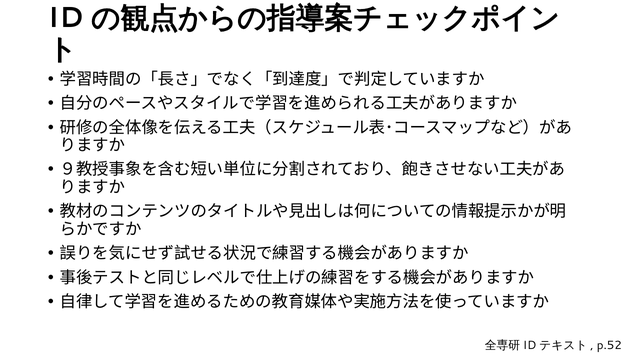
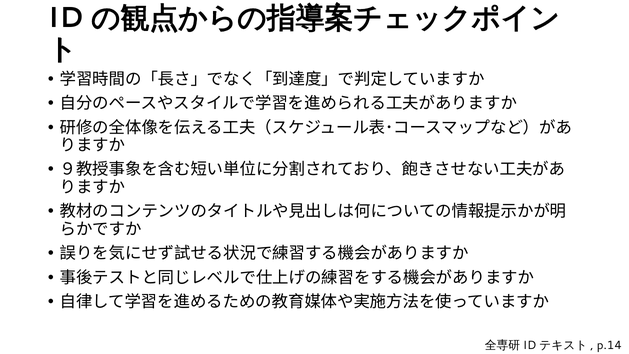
p.52: p.52 -> p.14
